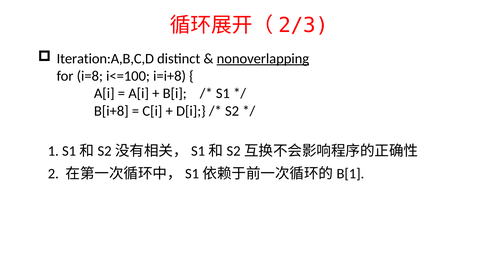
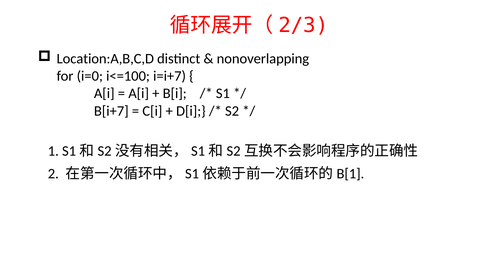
Iteration:A,B,C,D: Iteration:A,B,C,D -> Location:A,B,C,D
nonoverlapping underline: present -> none
i=8: i=8 -> i=0
i=i+8: i=i+8 -> i=i+7
B[i+8: B[i+8 -> B[i+7
